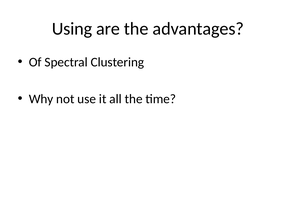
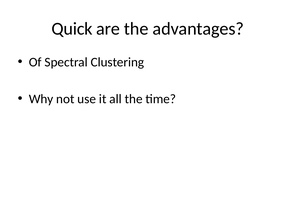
Using: Using -> Quick
